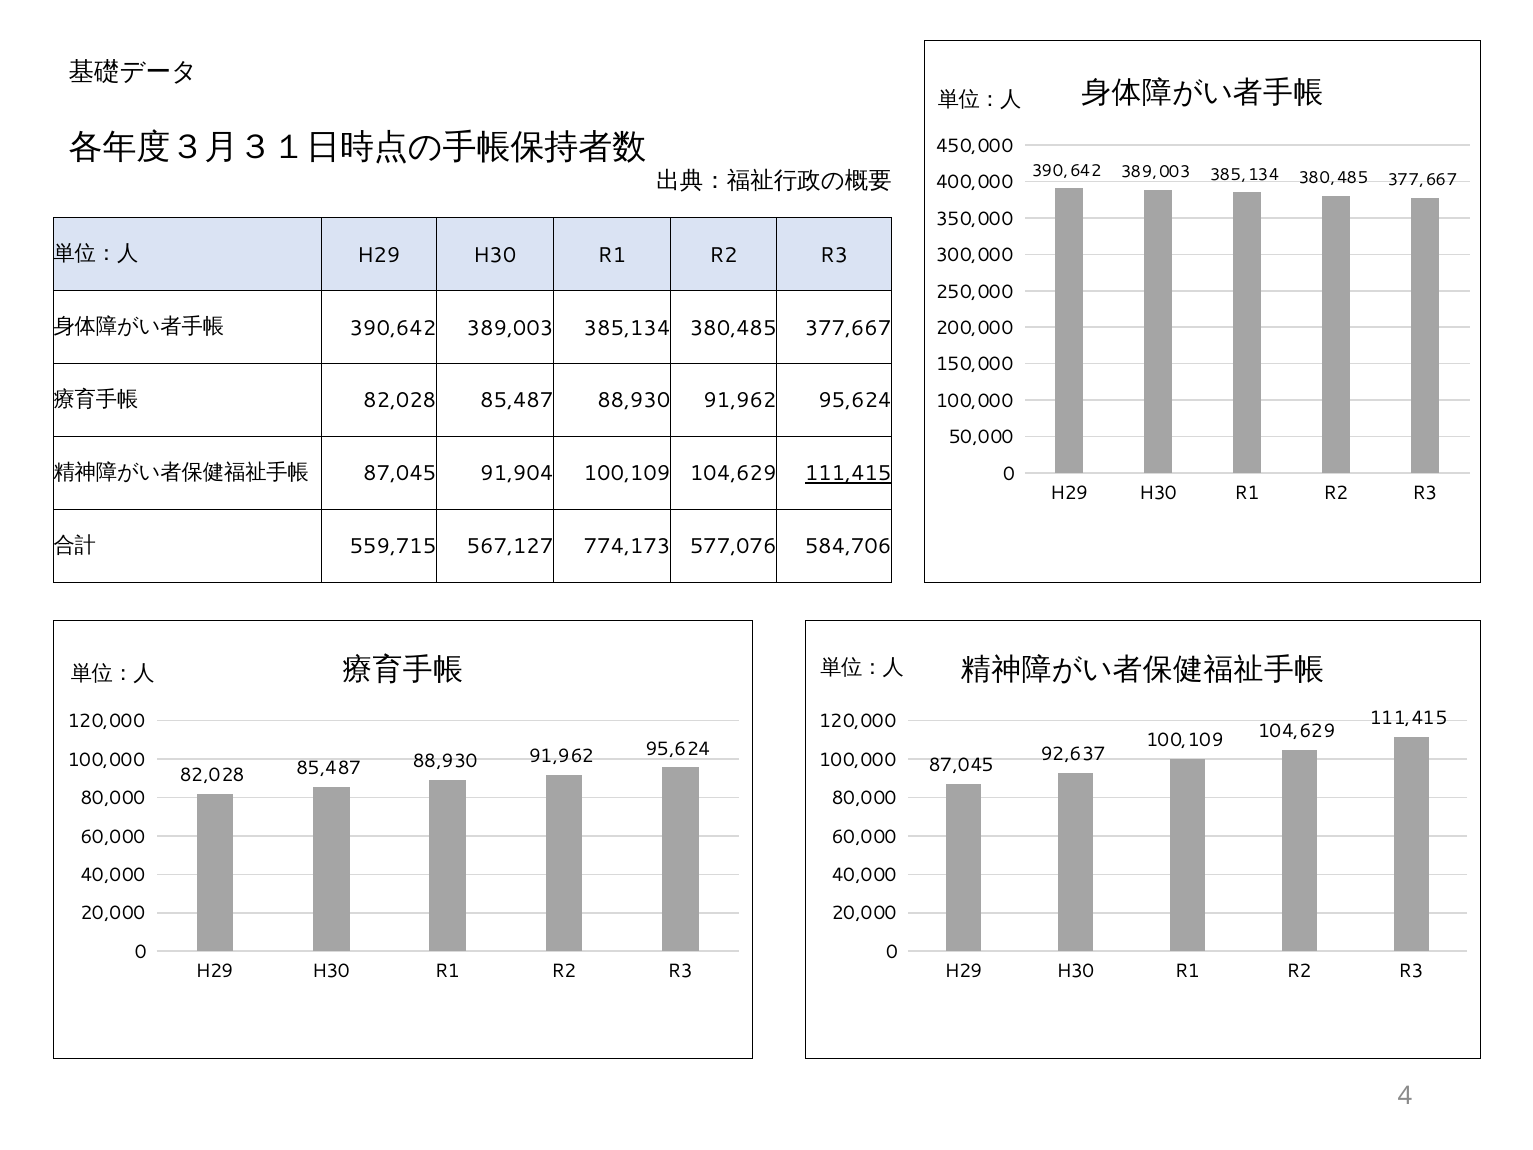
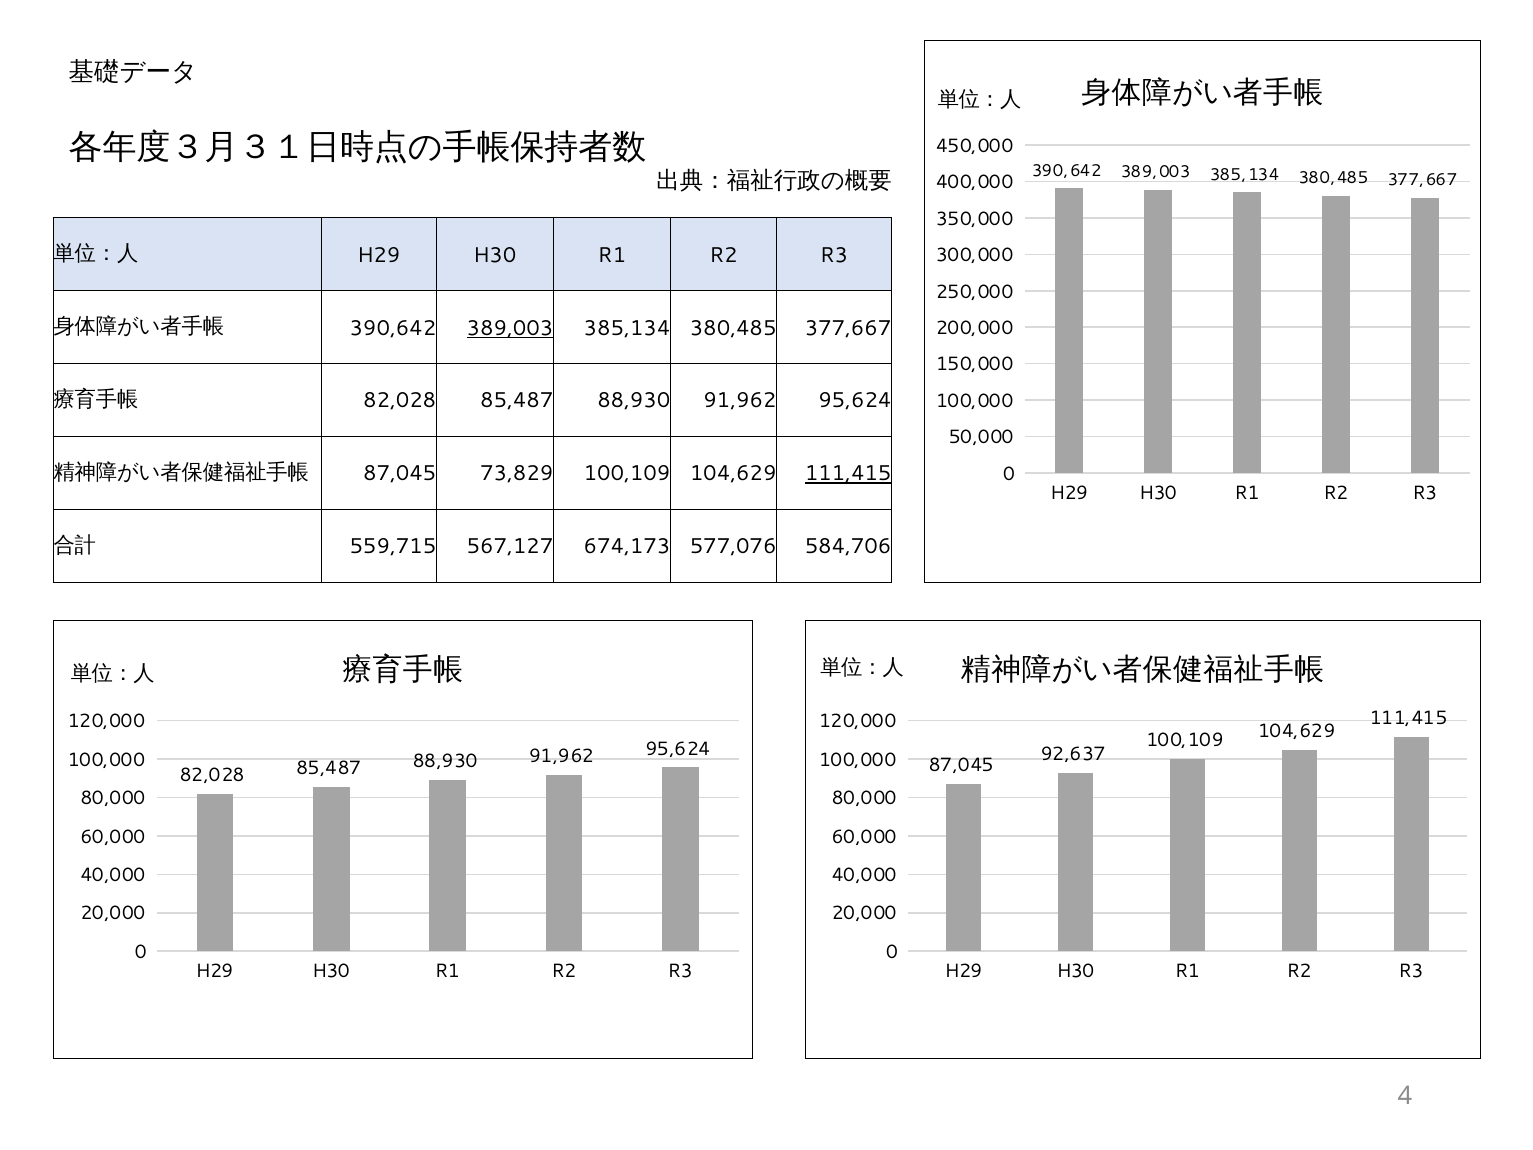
389,003 at (510, 328) underline: none -> present
91,904: 91,904 -> 73,829
774,173: 774,173 -> 674,173
